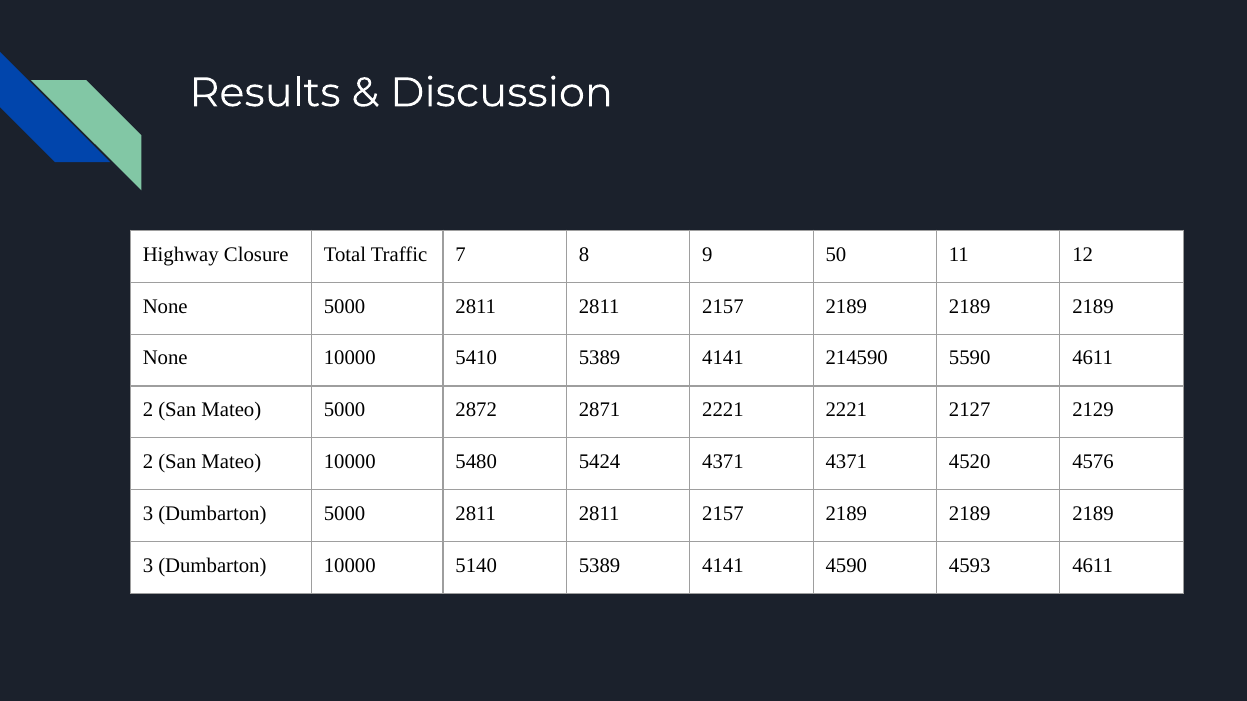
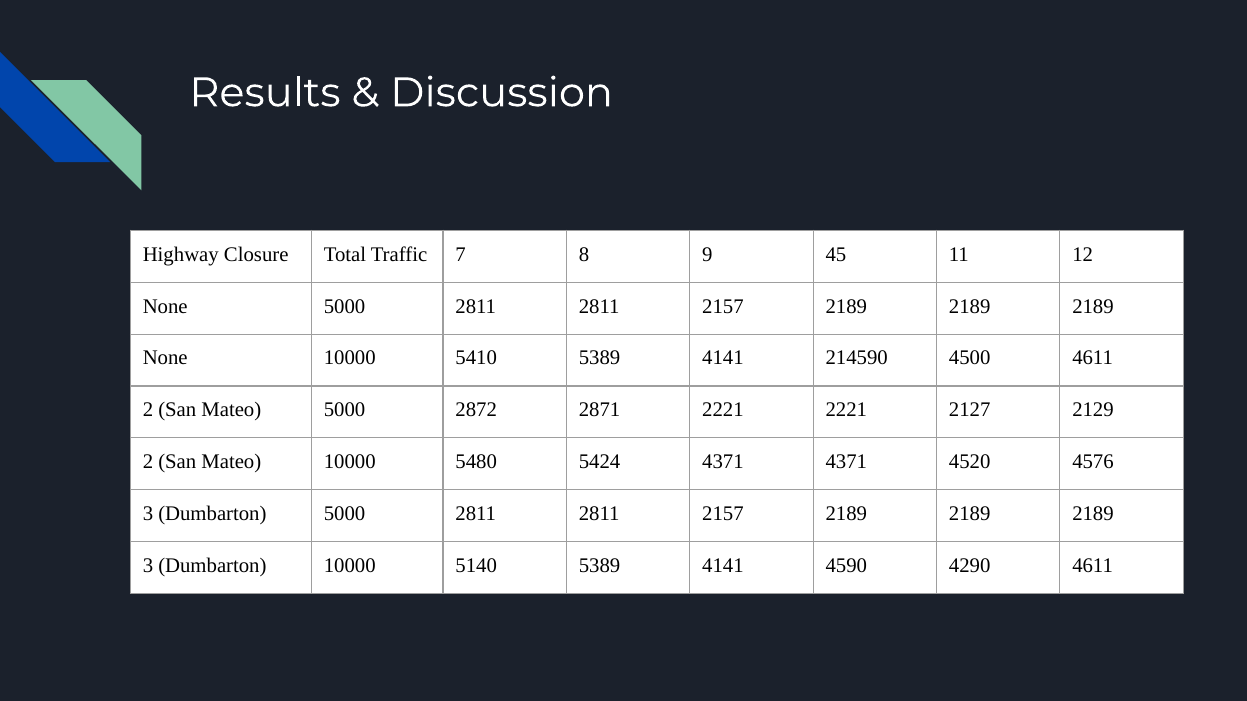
50: 50 -> 45
5590: 5590 -> 4500
4593: 4593 -> 4290
